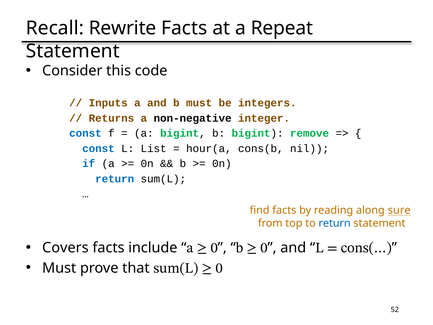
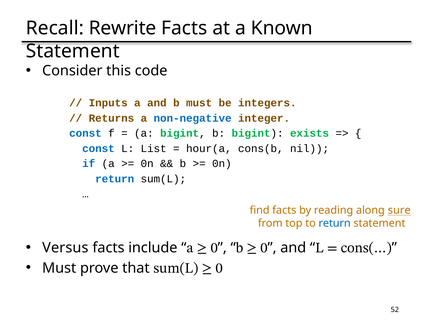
Repeat: Repeat -> Known
non-negative colour: black -> blue
remove: remove -> exists
Covers: Covers -> Versus
